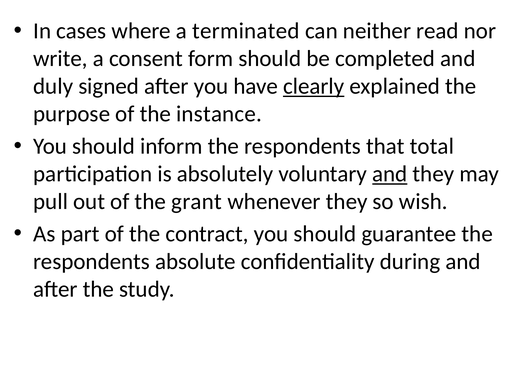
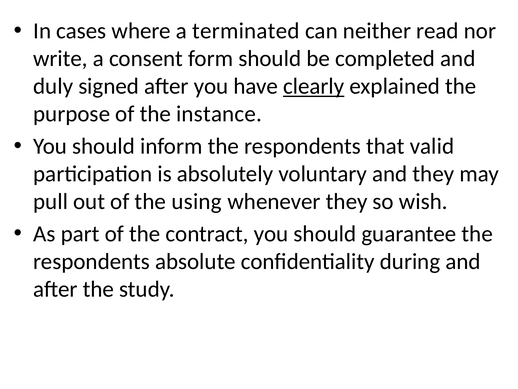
total: total -> valid
and at (390, 174) underline: present -> none
grant: grant -> using
